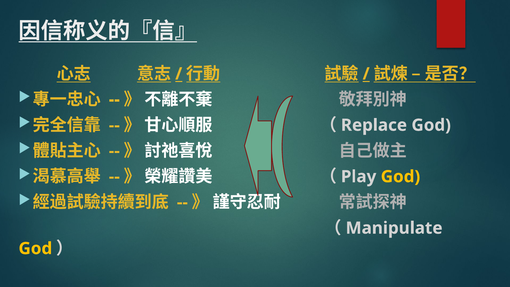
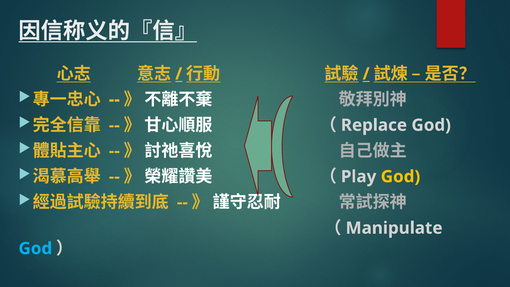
God at (35, 248) colour: yellow -> light blue
